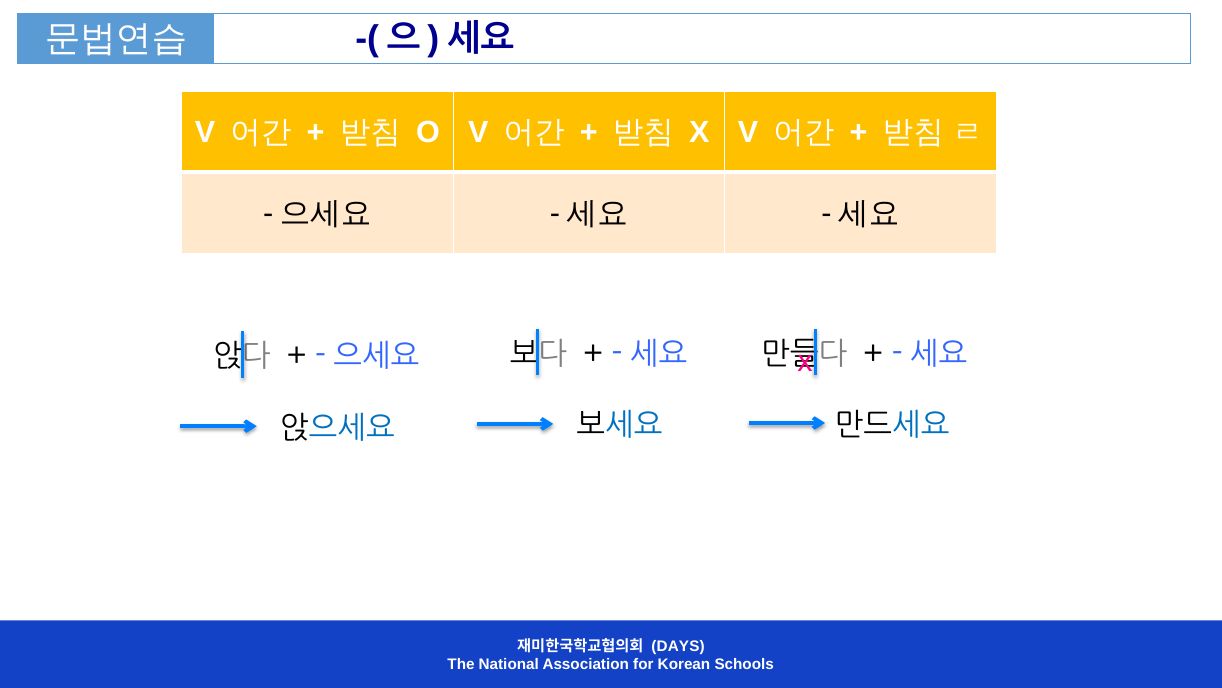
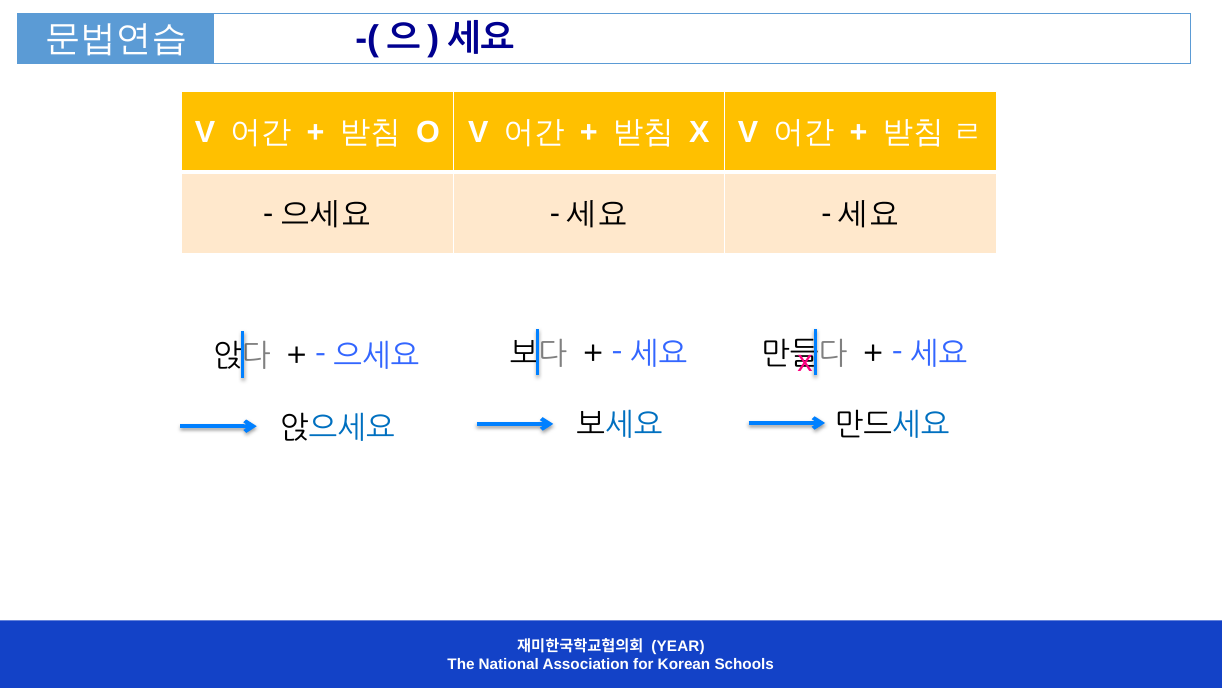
DAYS: DAYS -> YEAR
